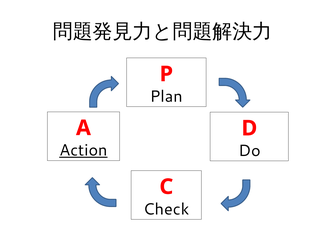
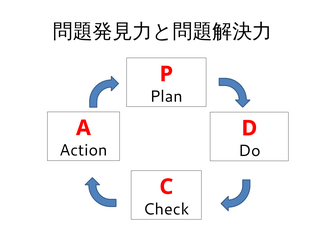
Action underline: present -> none
